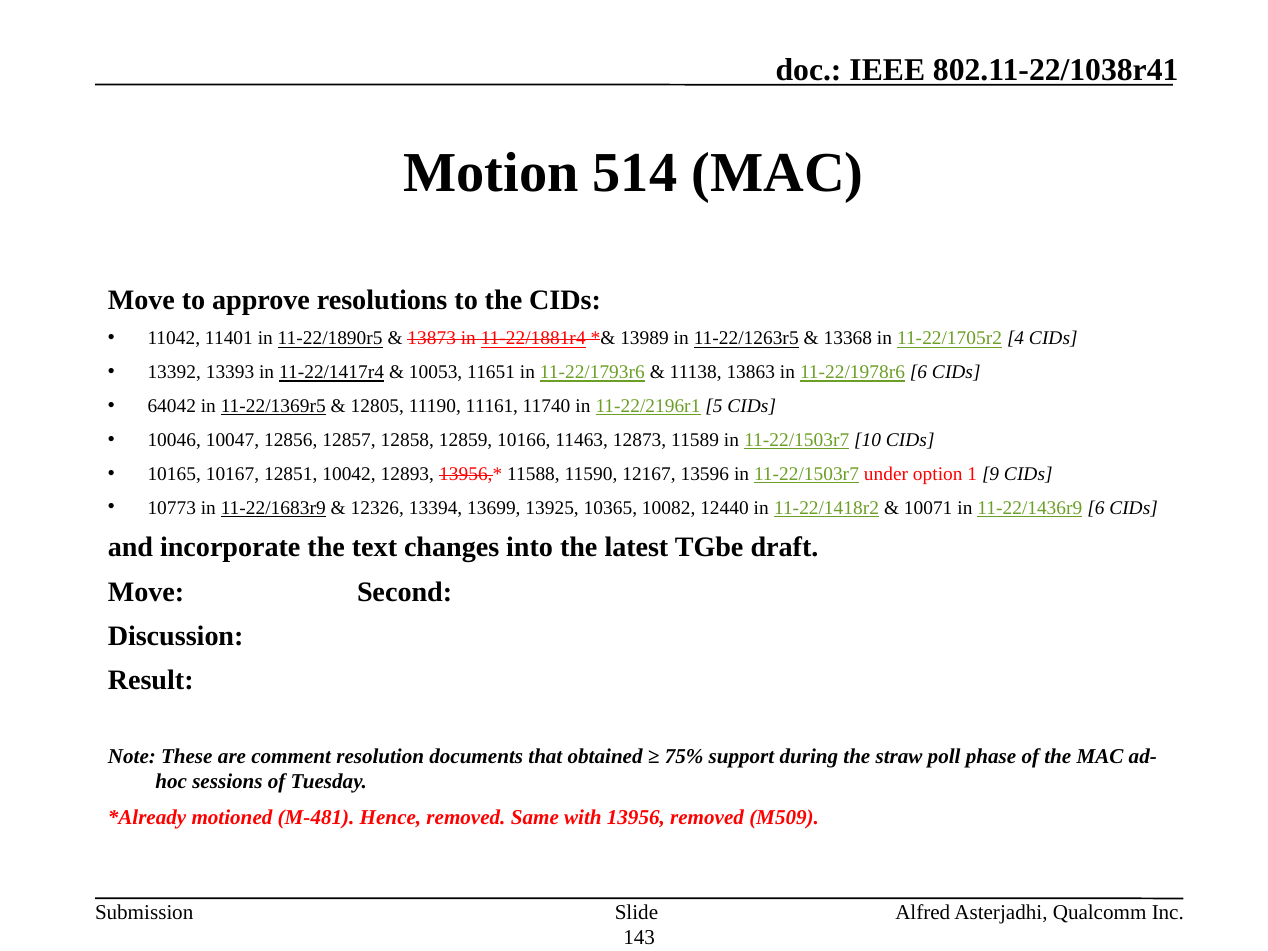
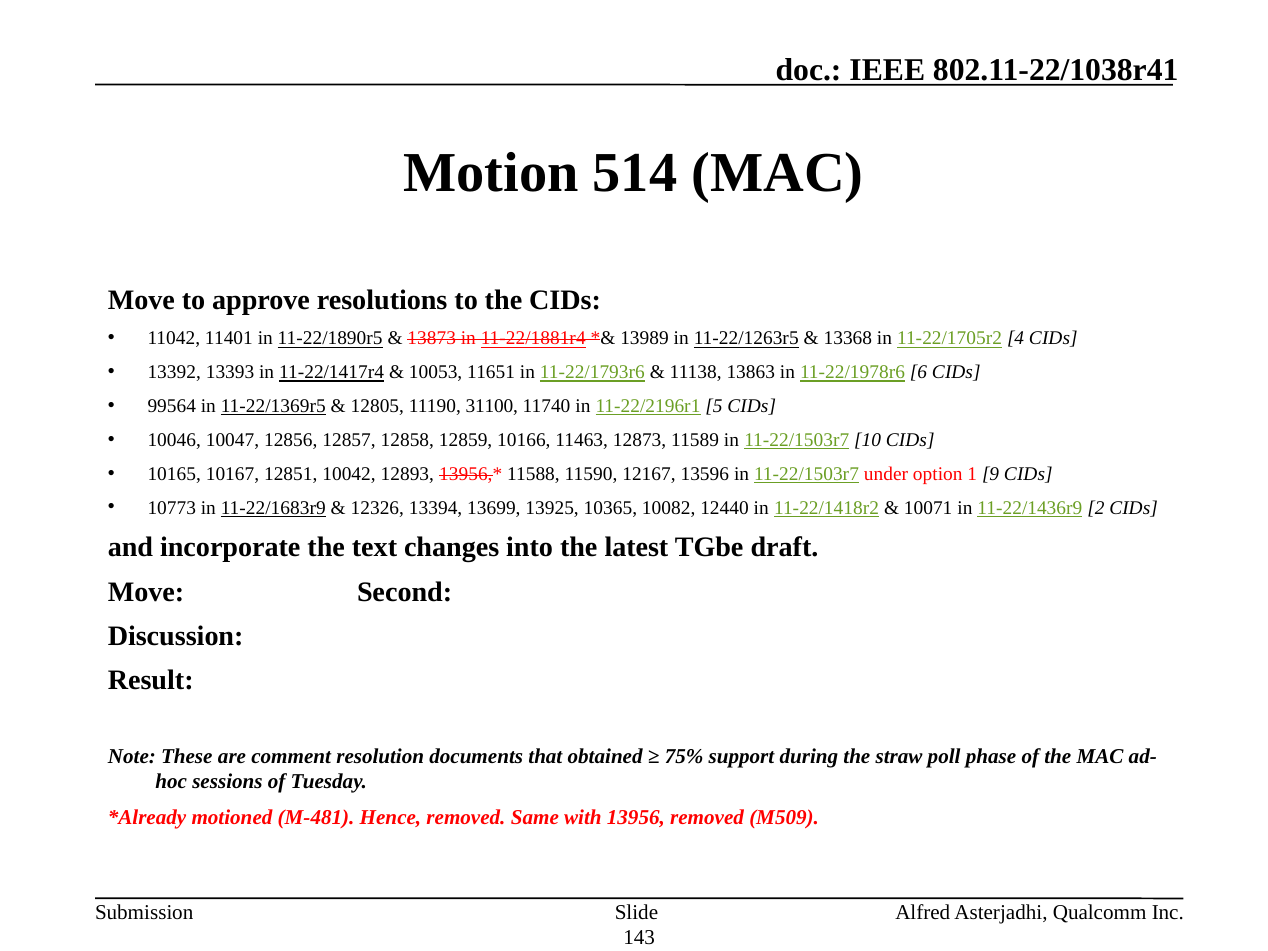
64042: 64042 -> 99564
11161: 11161 -> 31100
11-22/1436r9 6: 6 -> 2
